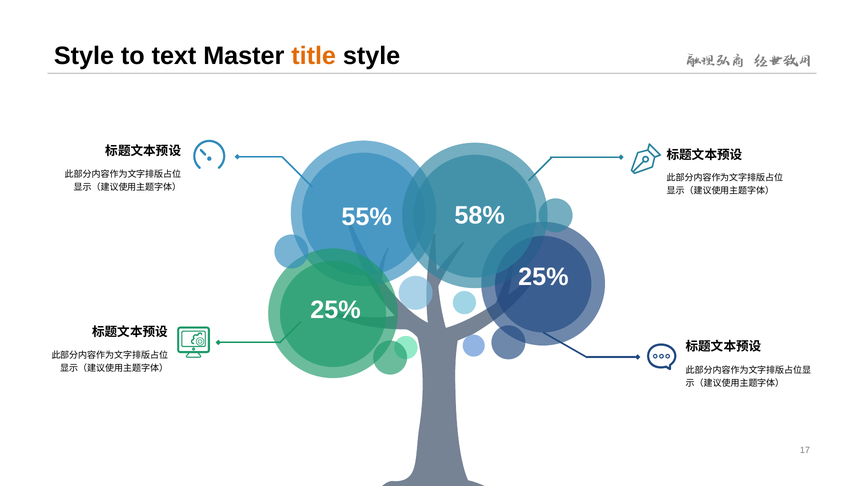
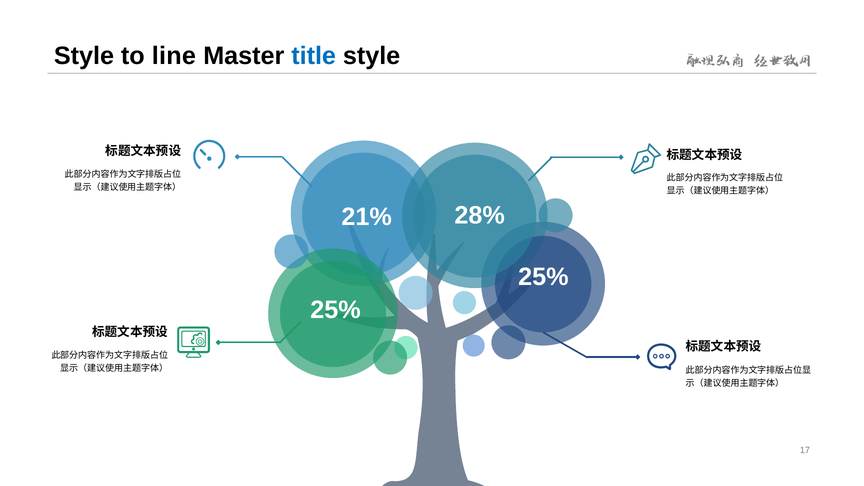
text: text -> line
title colour: orange -> blue
58%: 58% -> 28%
55%: 55% -> 21%
